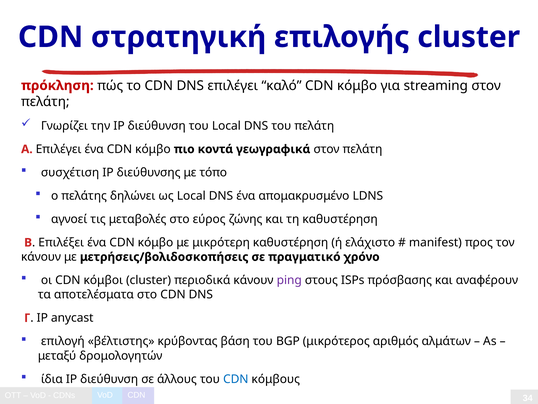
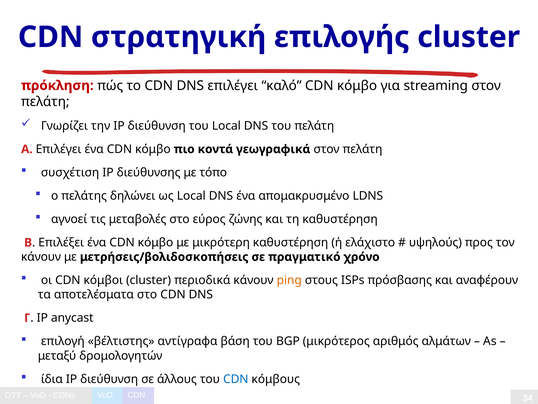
manifest: manifest -> υψηλούς
ping colour: purple -> orange
κρύβοντας: κρύβοντας -> αντίγραφα
